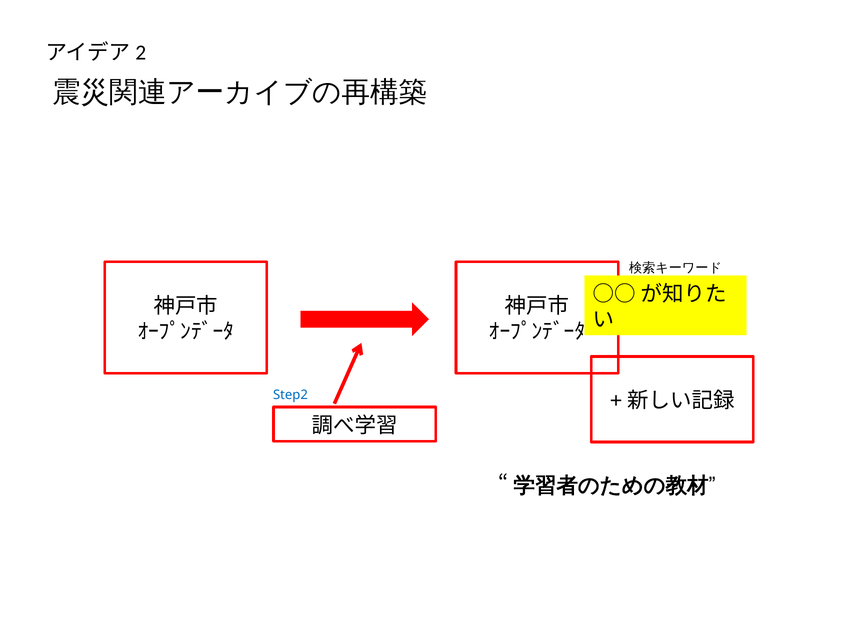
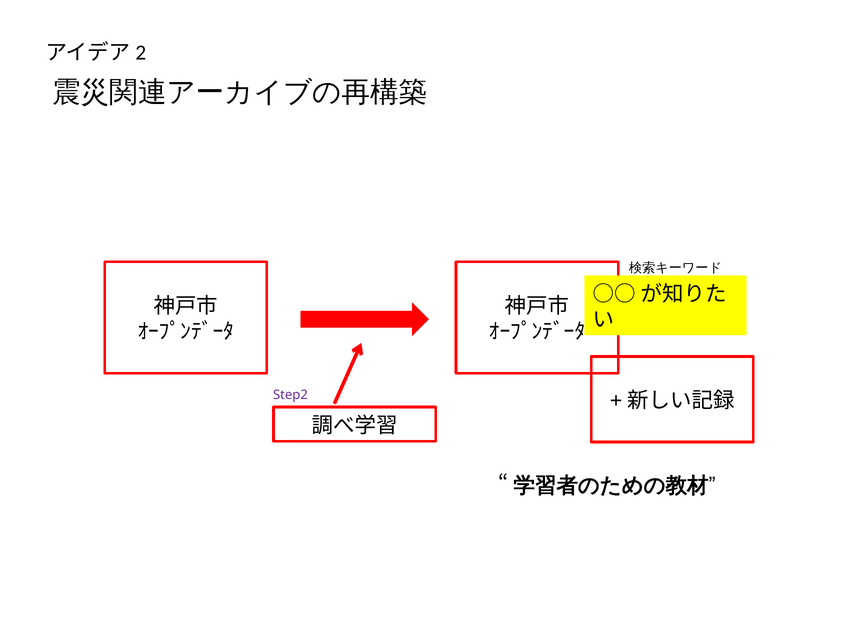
Step2 colour: blue -> purple
